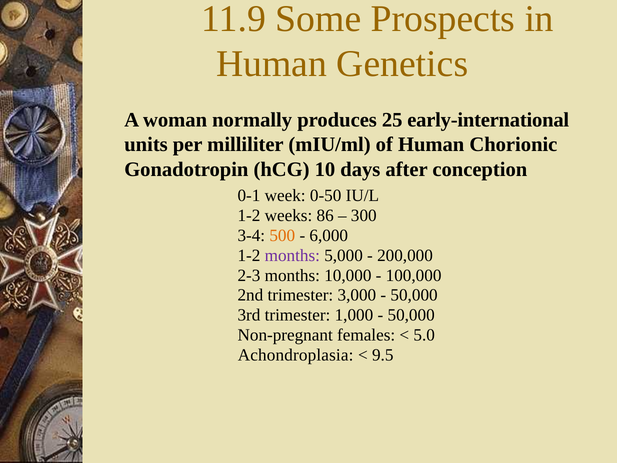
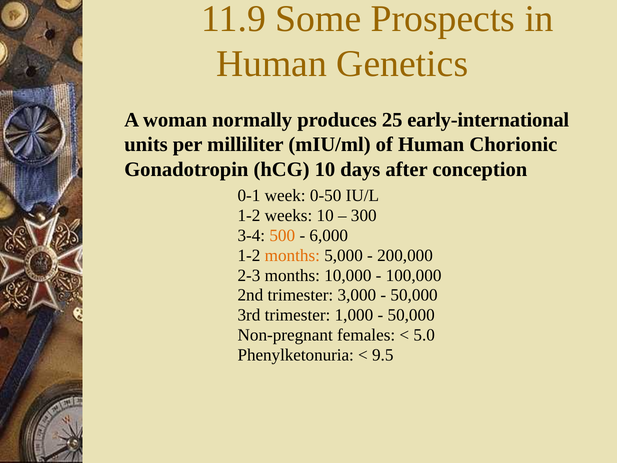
weeks 86: 86 -> 10
months at (292, 255) colour: purple -> orange
Achondroplasia: Achondroplasia -> Phenylketonuria
